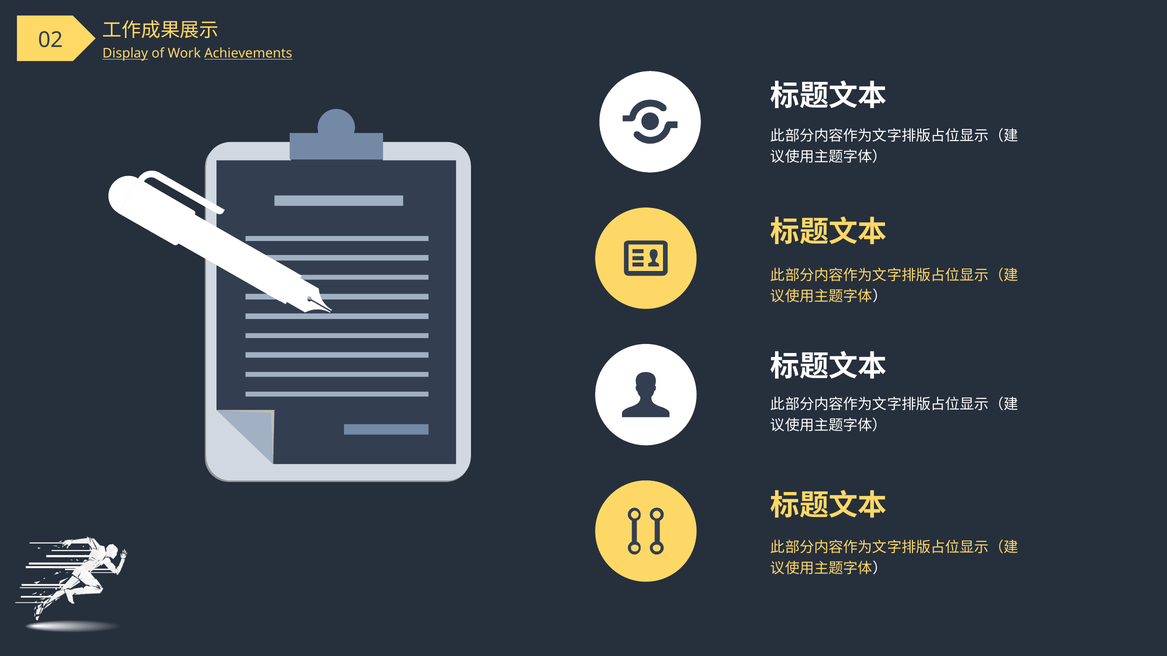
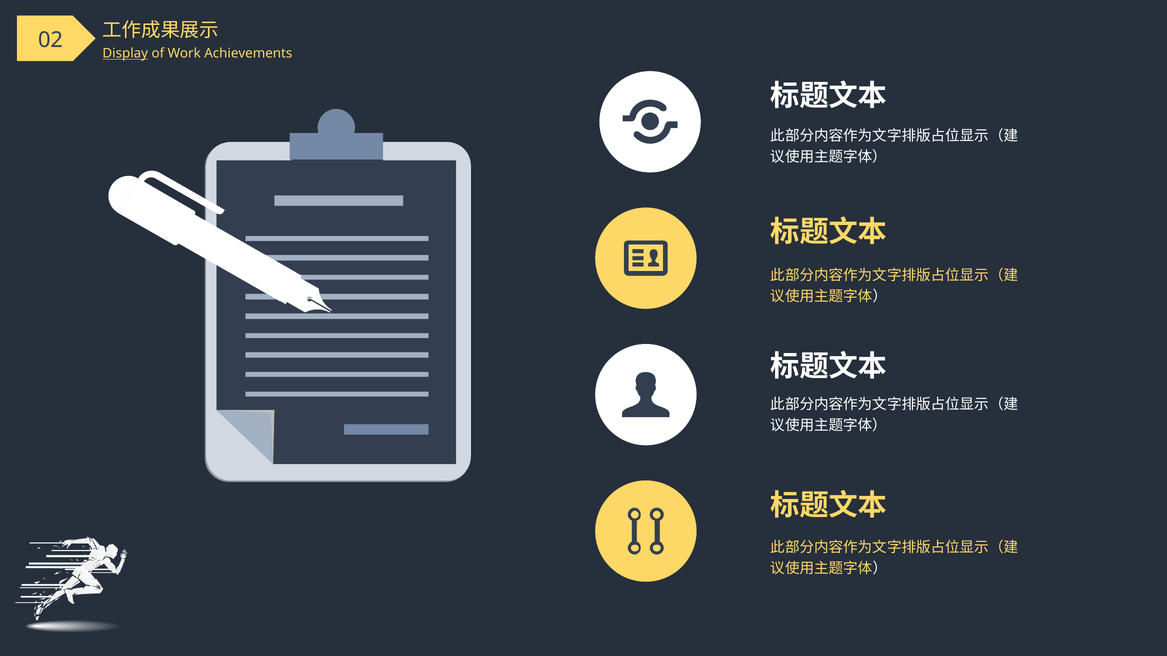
Achievements underline: present -> none
